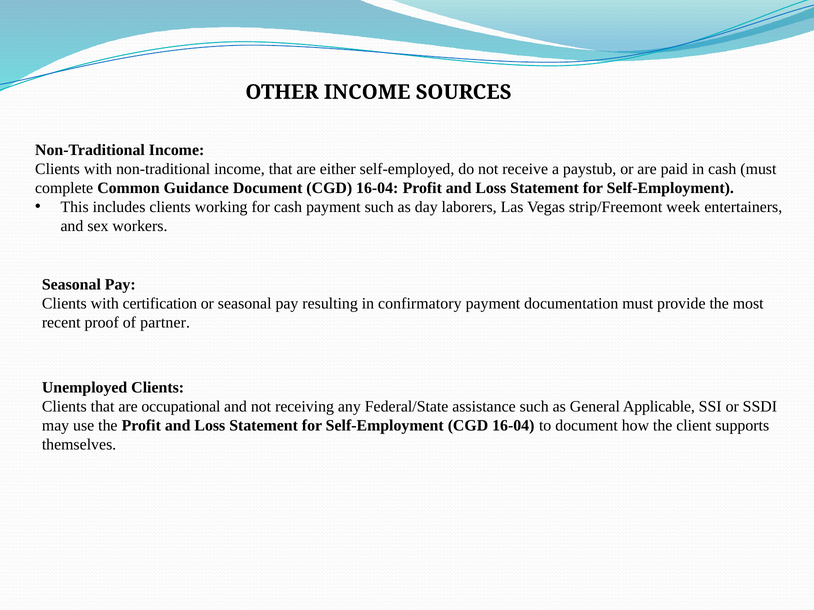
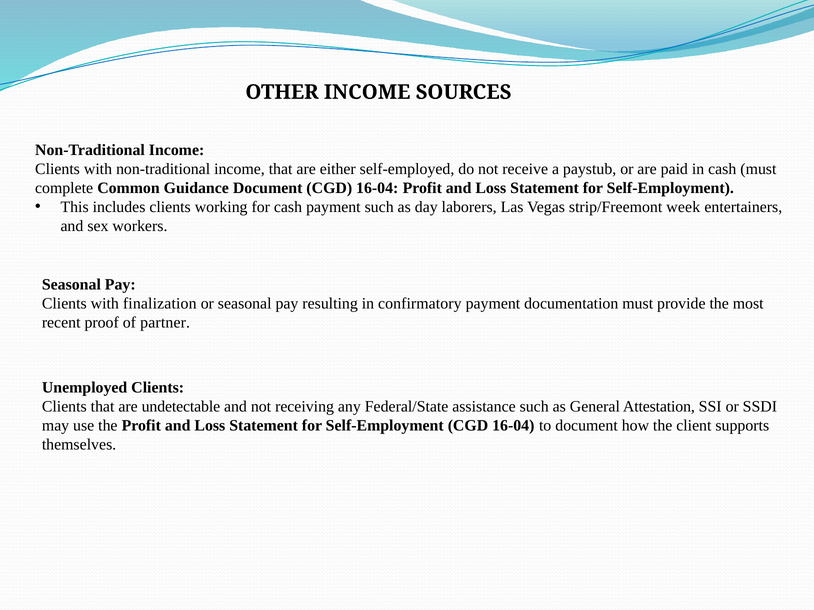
certification: certification -> finalization
occupational: occupational -> undetectable
Applicable: Applicable -> Attestation
